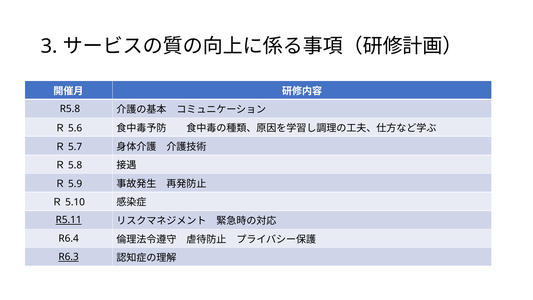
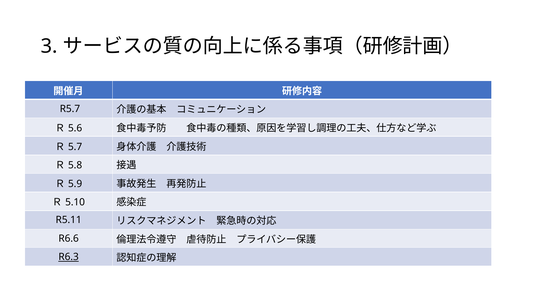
R5.8: R5.8 -> R5.7
R5.11 underline: present -> none
R6.4: R6.4 -> R6.6
